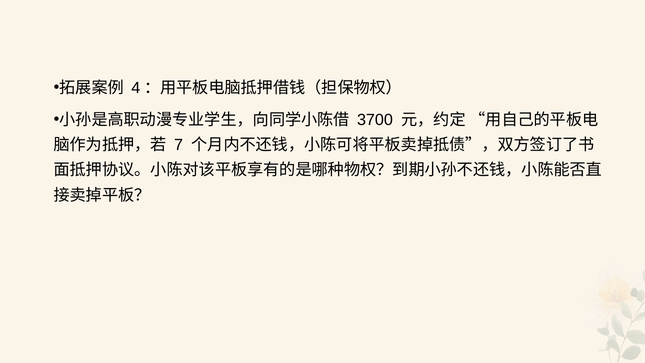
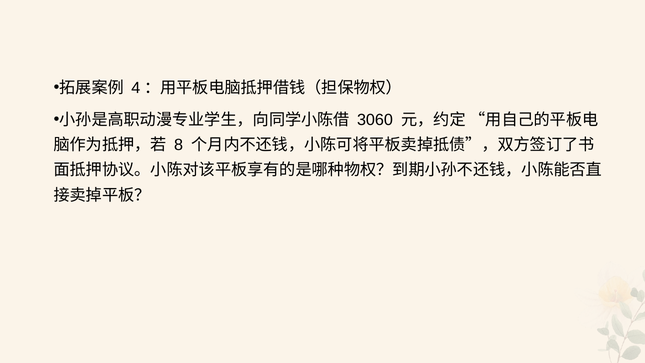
3700: 3700 -> 3060
7: 7 -> 8
